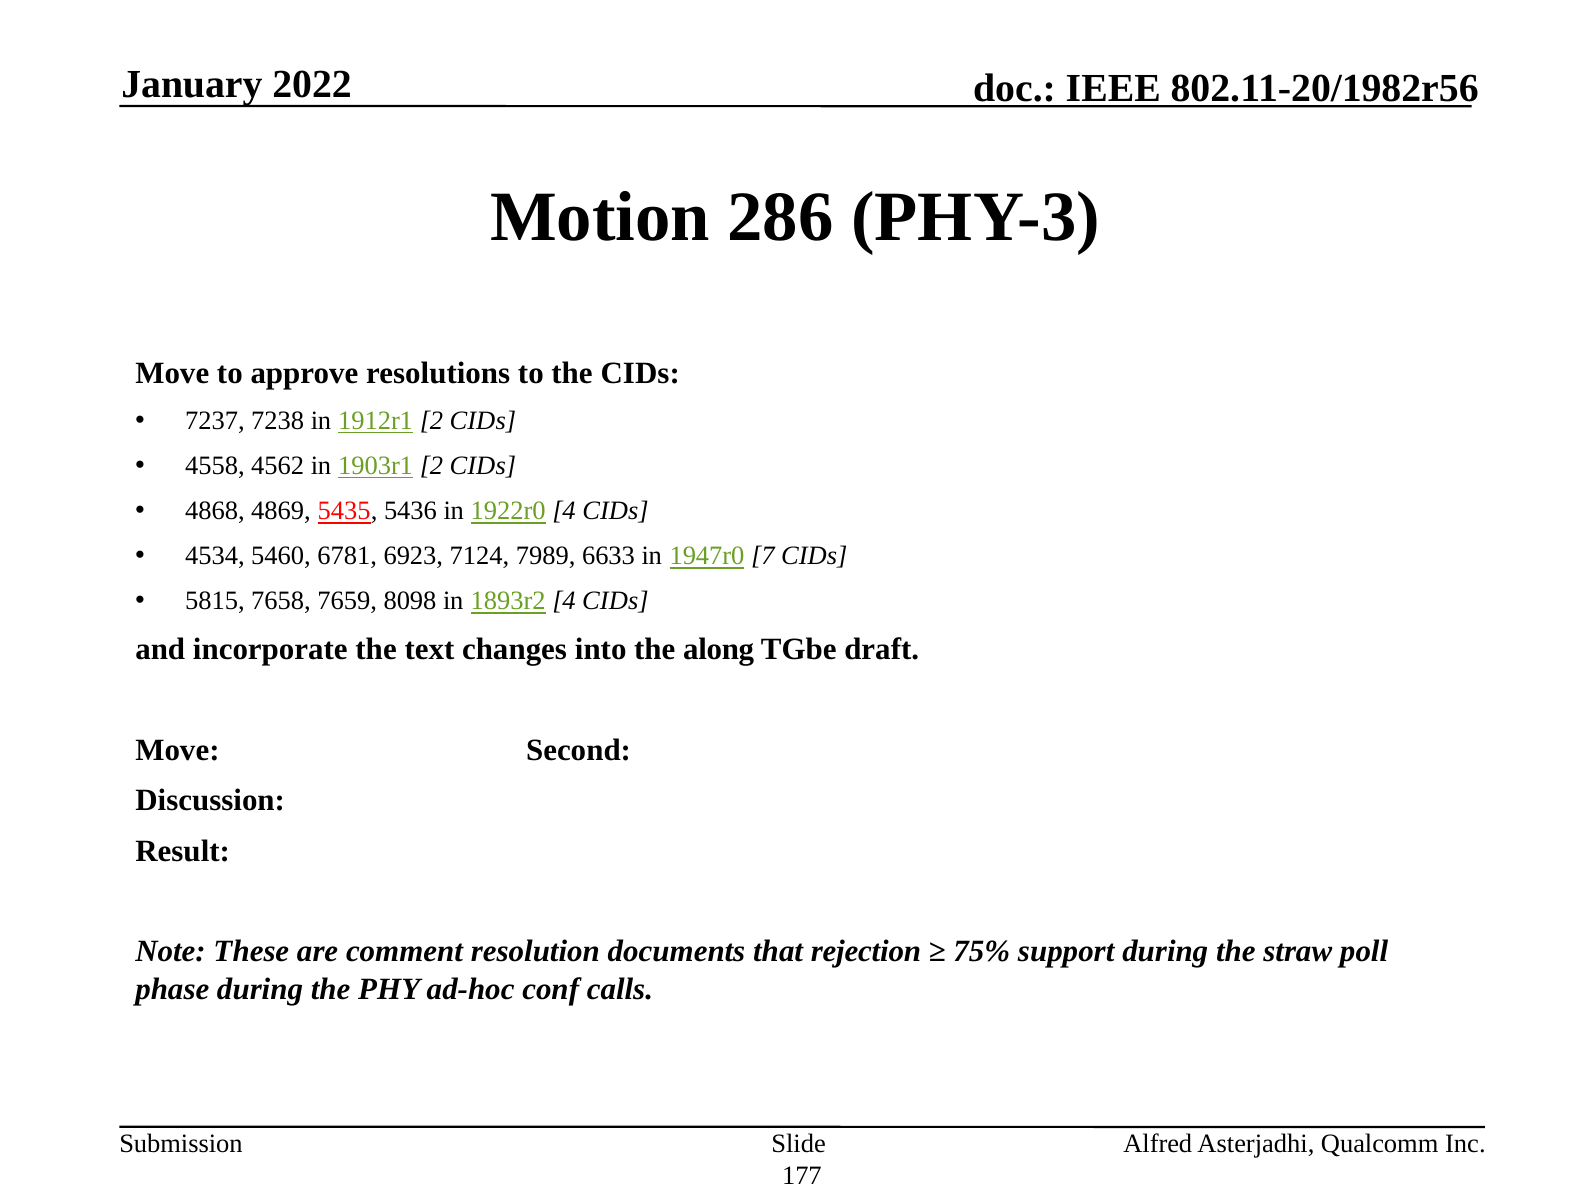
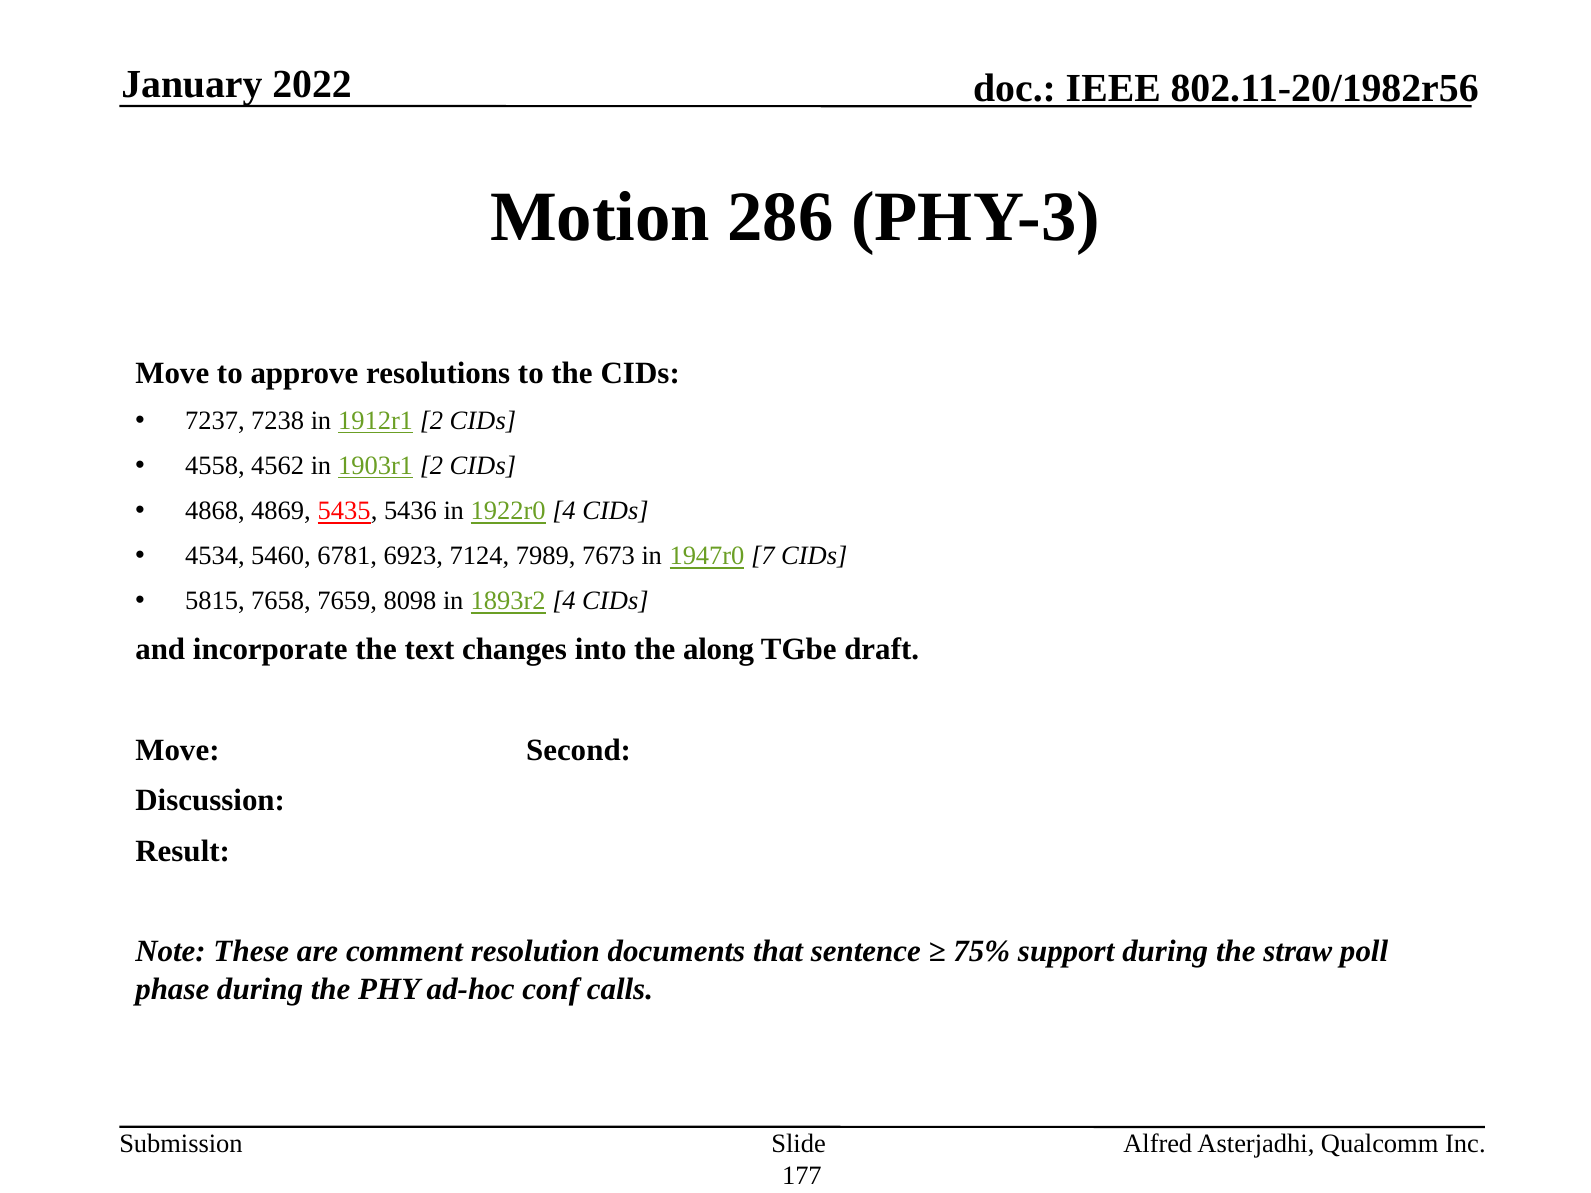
6633: 6633 -> 7673
rejection: rejection -> sentence
